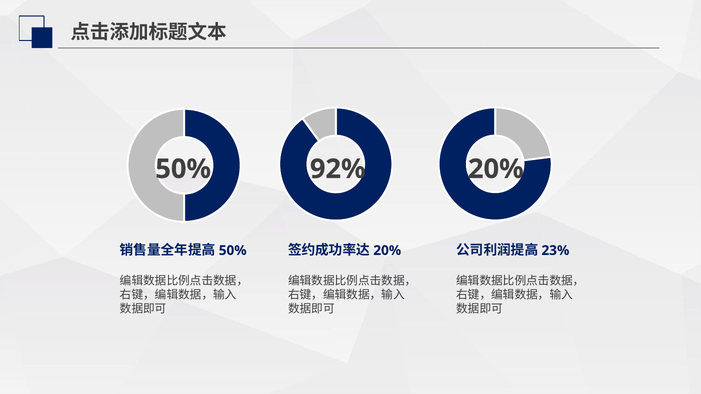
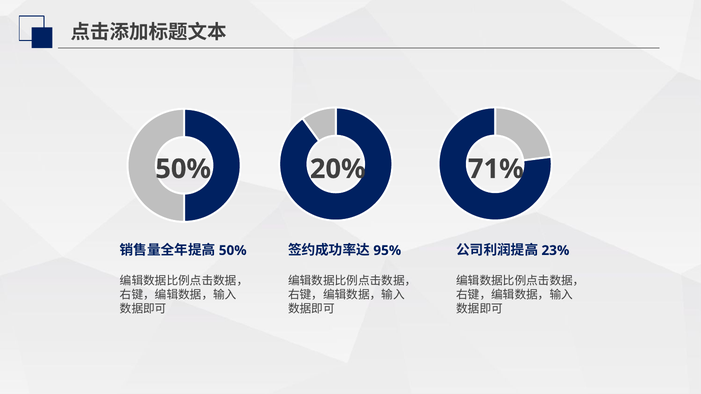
92%: 92% -> 20%
50% 20%: 20% -> 71%
20% at (387, 251): 20% -> 95%
